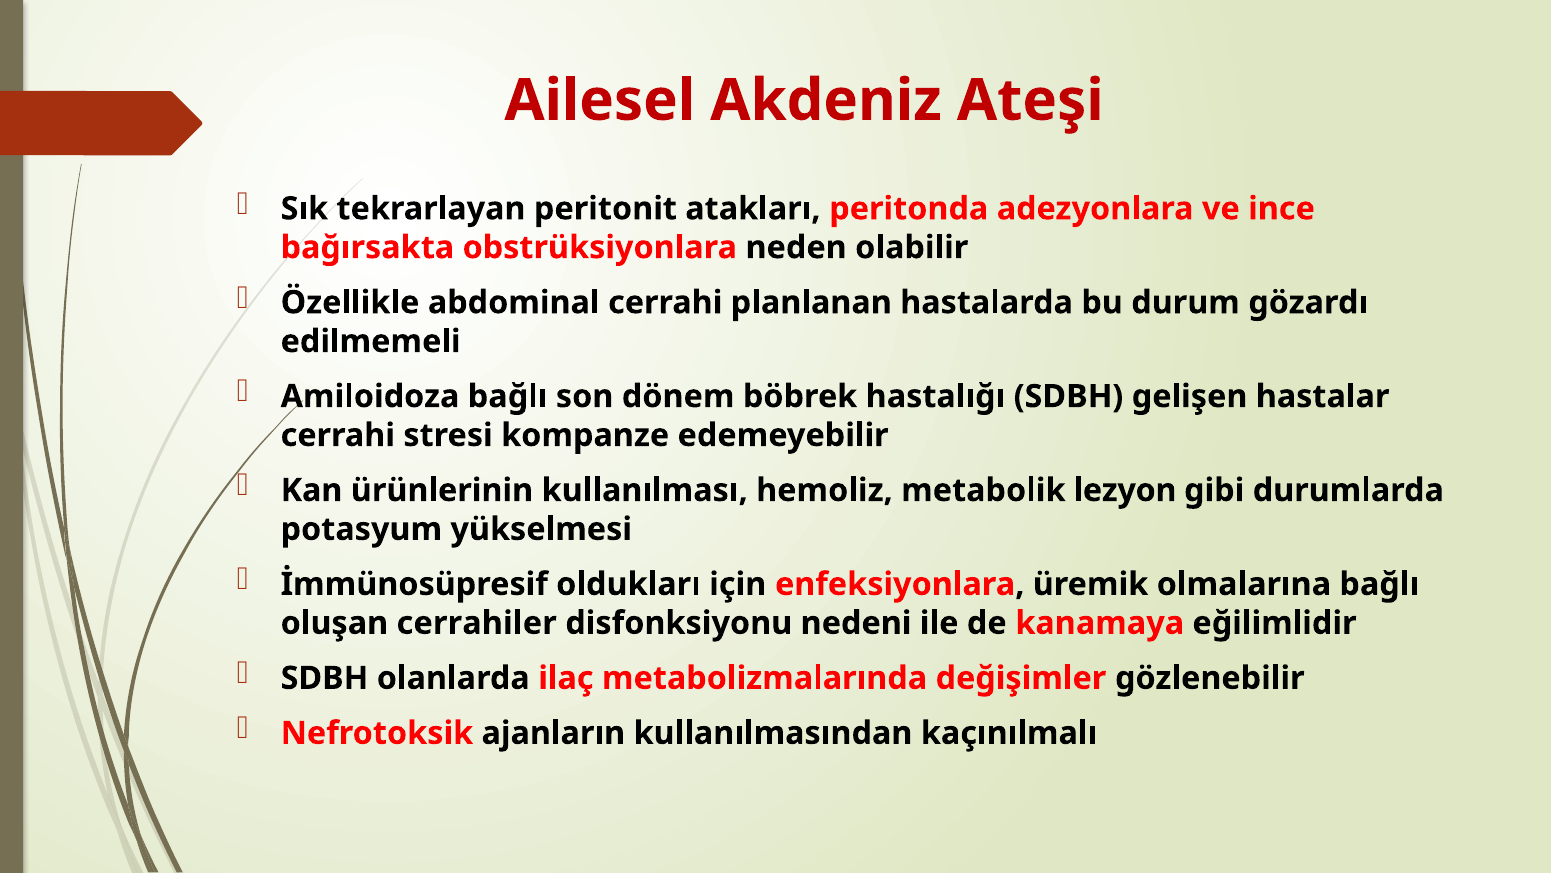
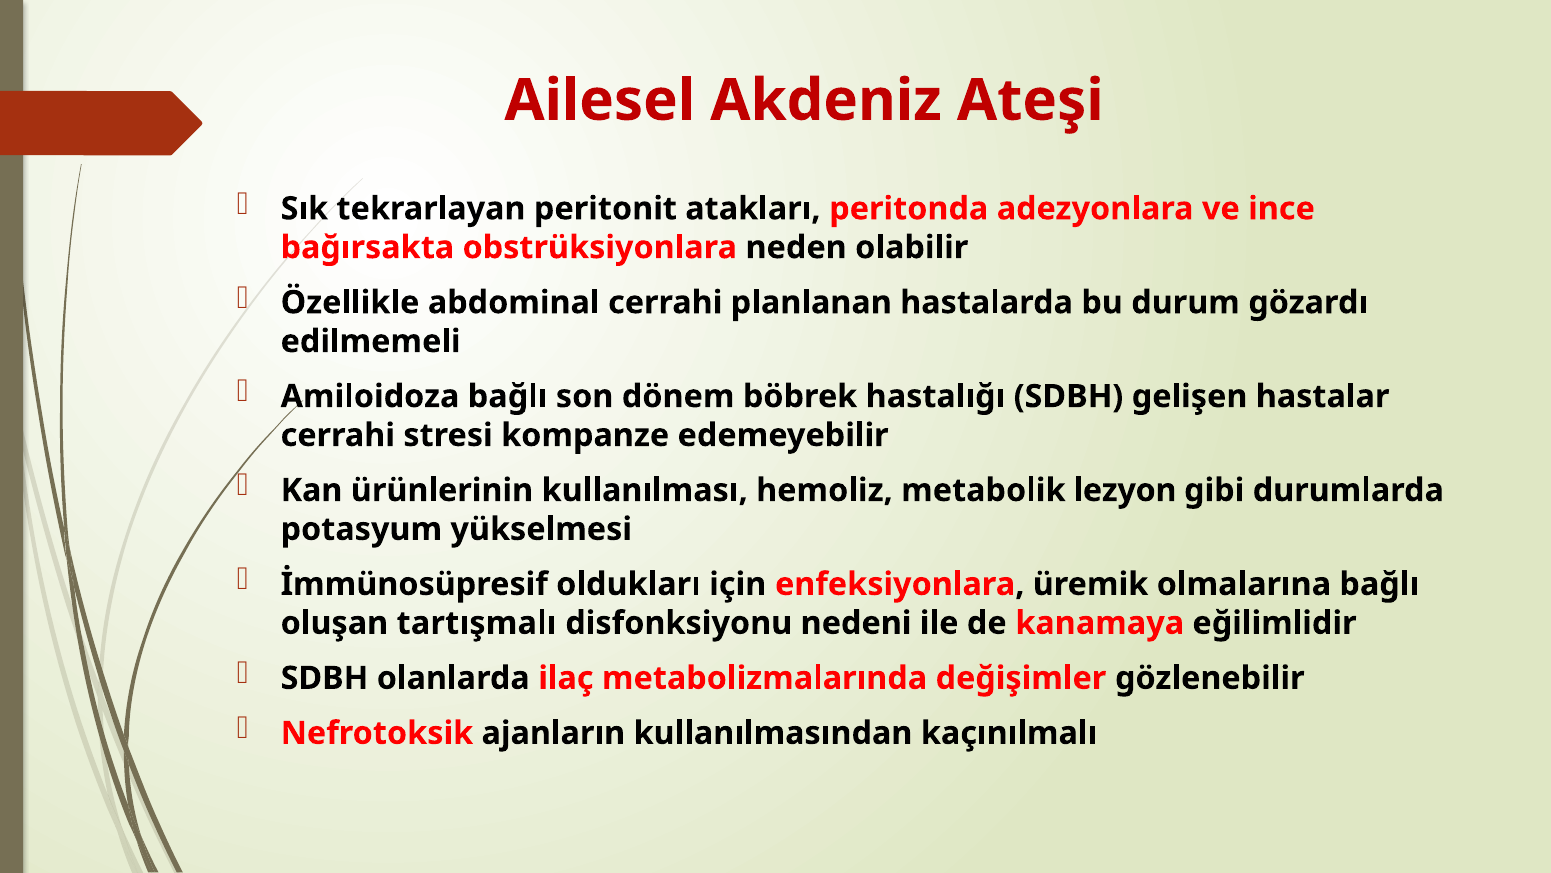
cerrahiler: cerrahiler -> tartışmalı
